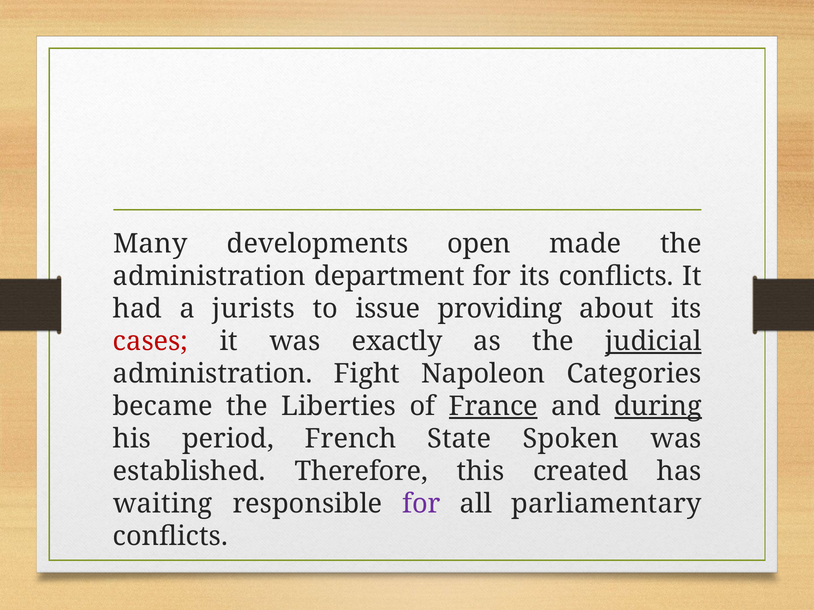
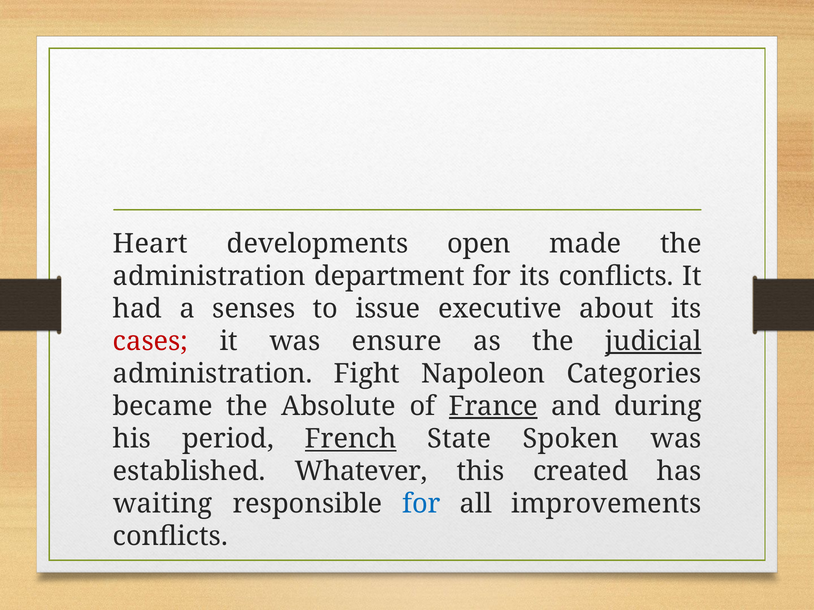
Many: Many -> Heart
jurists: jurists -> senses
providing: providing -> executive
exactly: exactly -> ensure
Liberties: Liberties -> Absolute
during underline: present -> none
French underline: none -> present
Therefore: Therefore -> Whatever
for at (421, 504) colour: purple -> blue
parliamentary: parliamentary -> improvements
